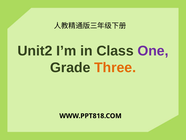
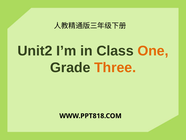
One colour: purple -> orange
